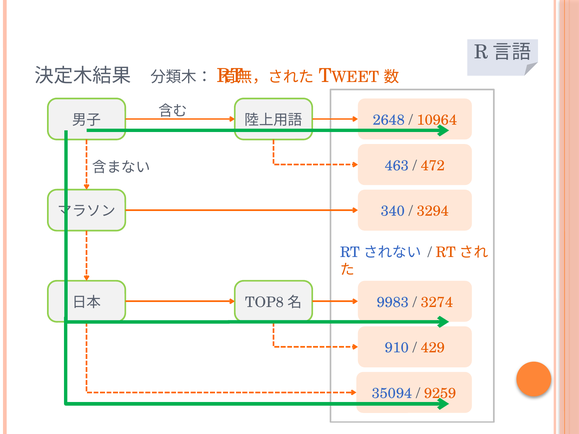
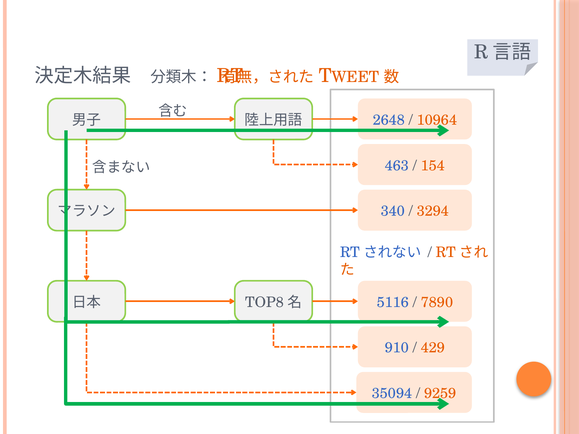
472: 472 -> 154
9983: 9983 -> 5116
3274: 3274 -> 7890
